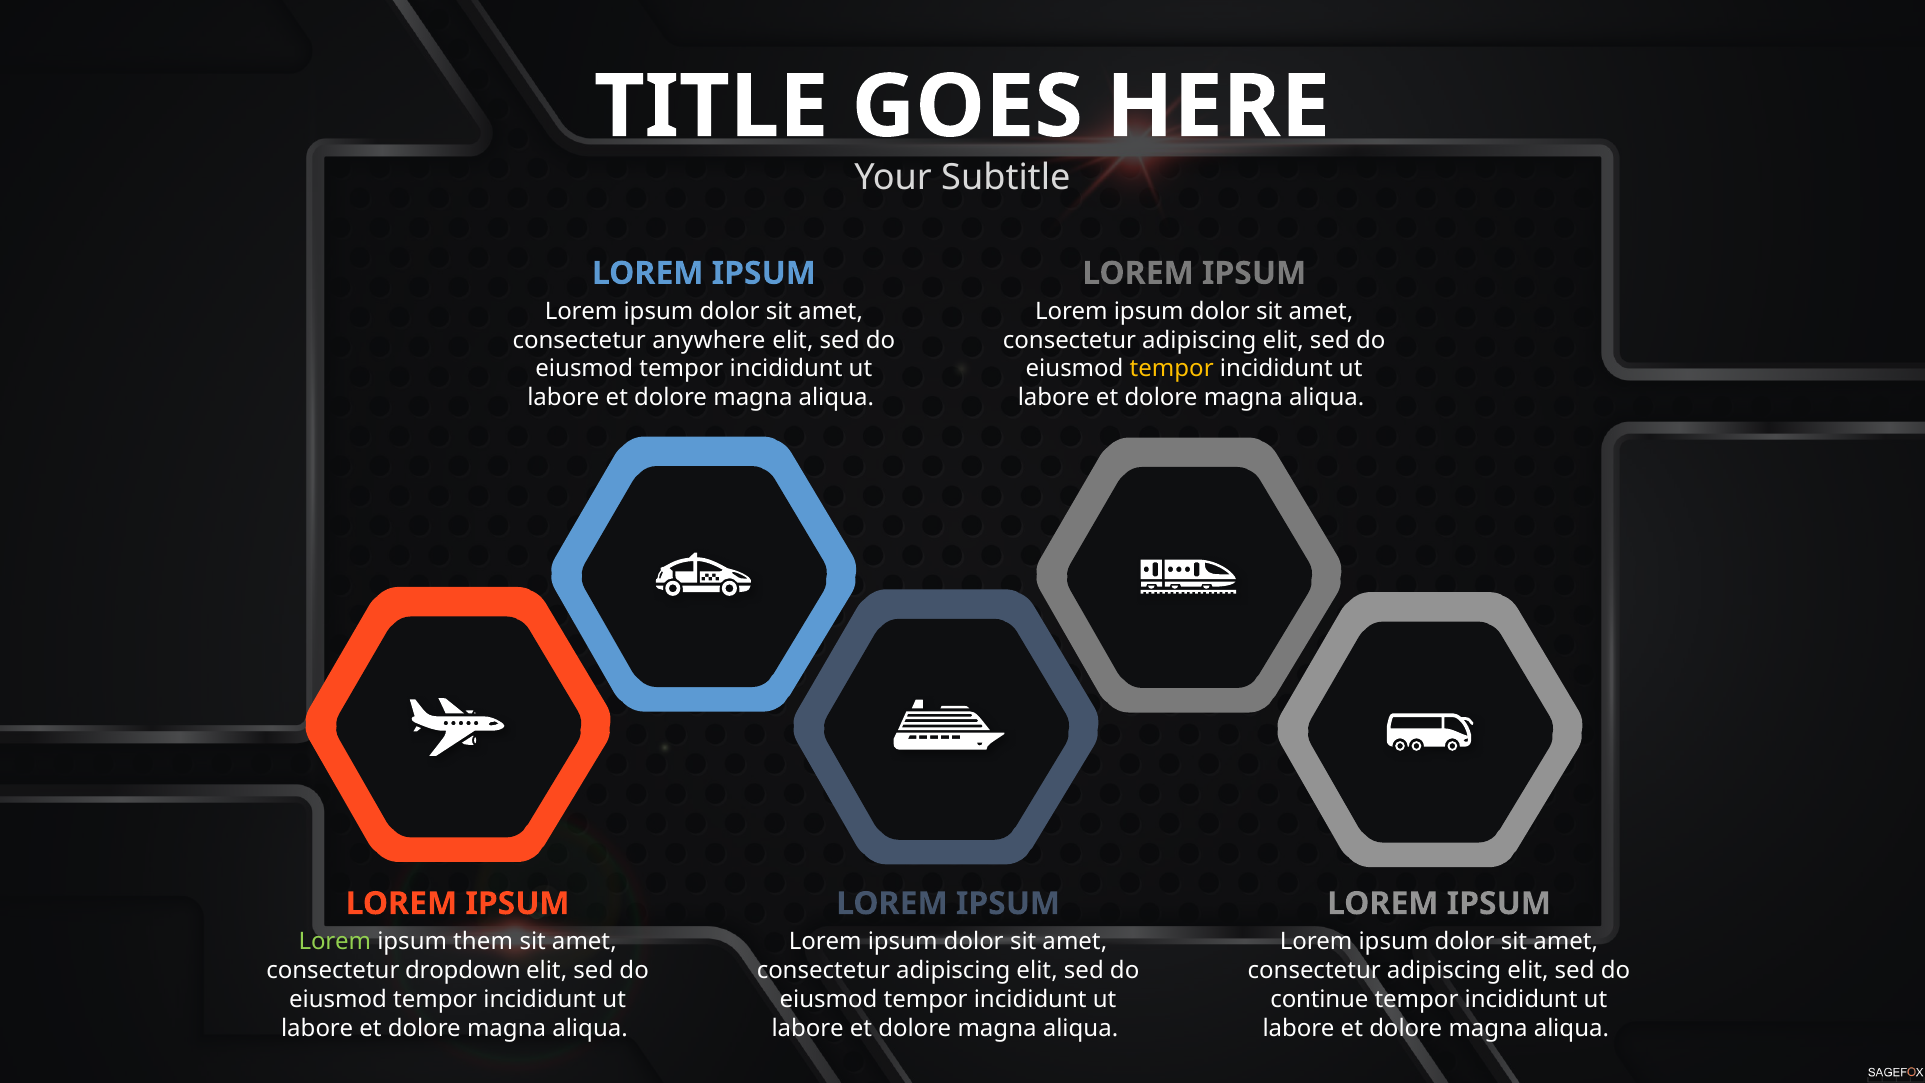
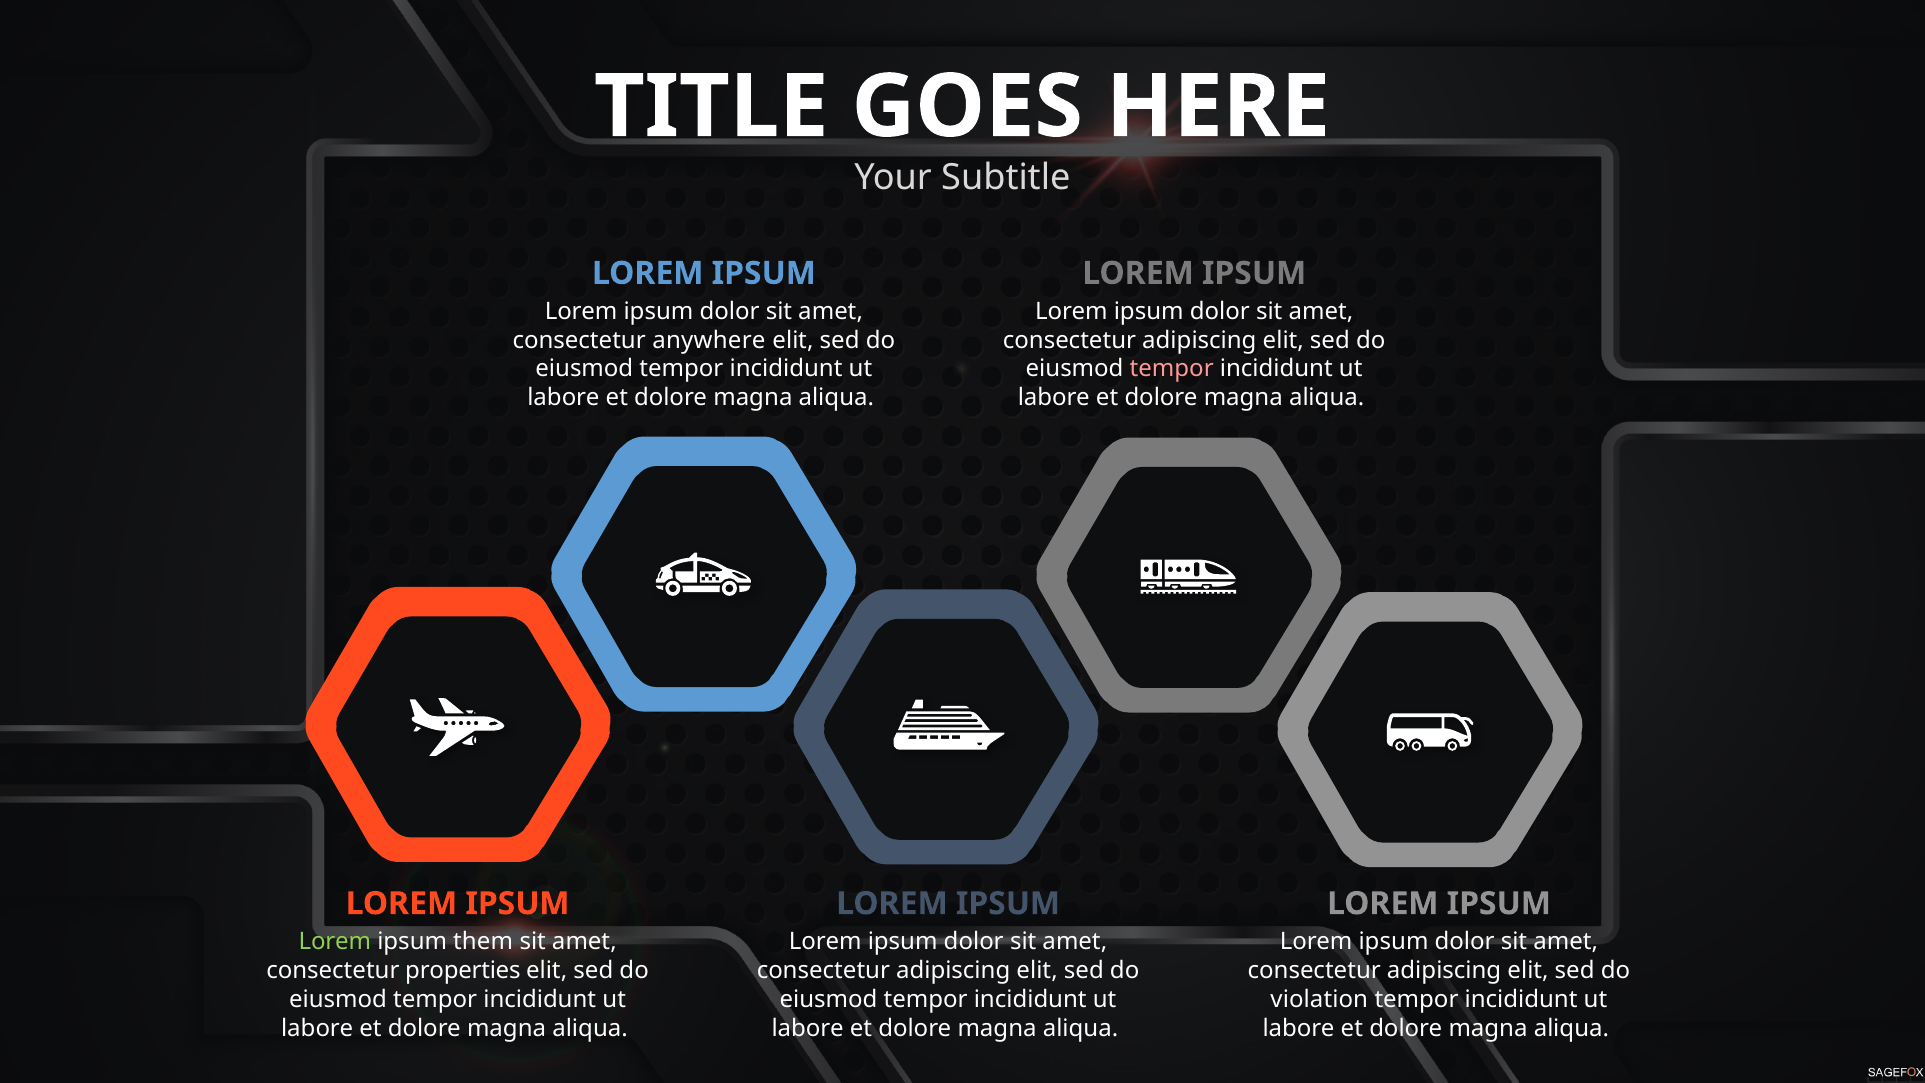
tempor at (1172, 369) colour: yellow -> pink
dropdown: dropdown -> properties
continue: continue -> violation
